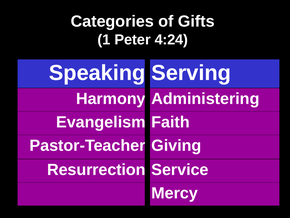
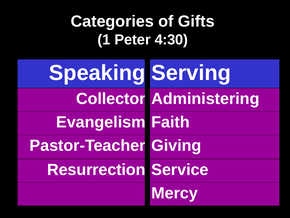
4:24: 4:24 -> 4:30
Harmony: Harmony -> Collector
